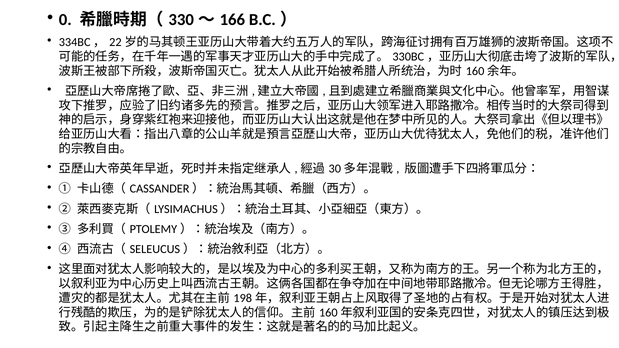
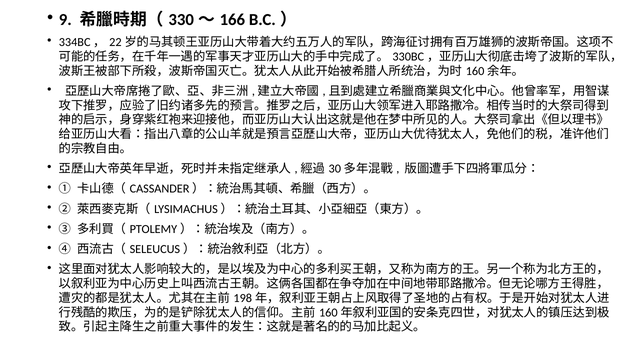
0: 0 -> 9
